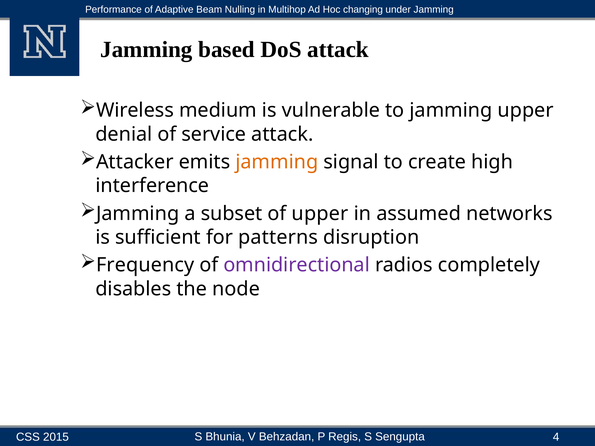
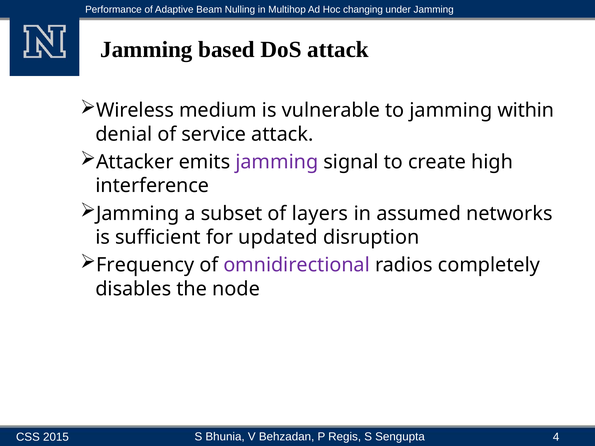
jamming upper: upper -> within
jamming at (277, 162) colour: orange -> purple
of upper: upper -> layers
patterns: patterns -> updated
